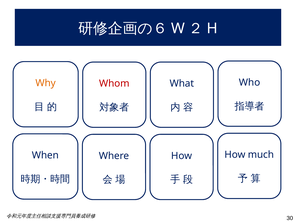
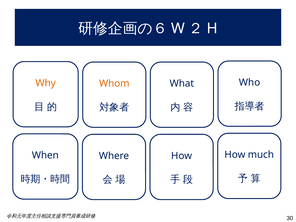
Whom colour: red -> orange
